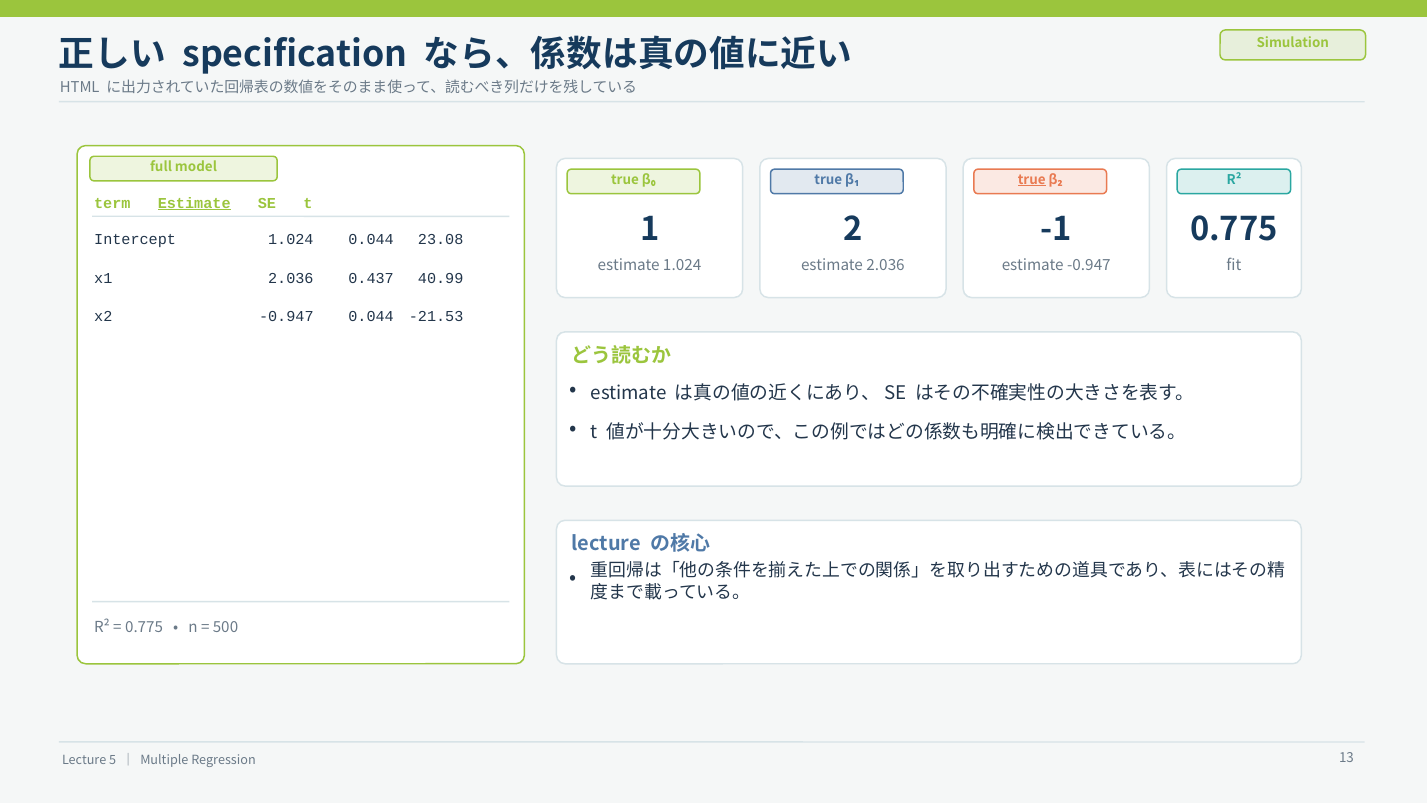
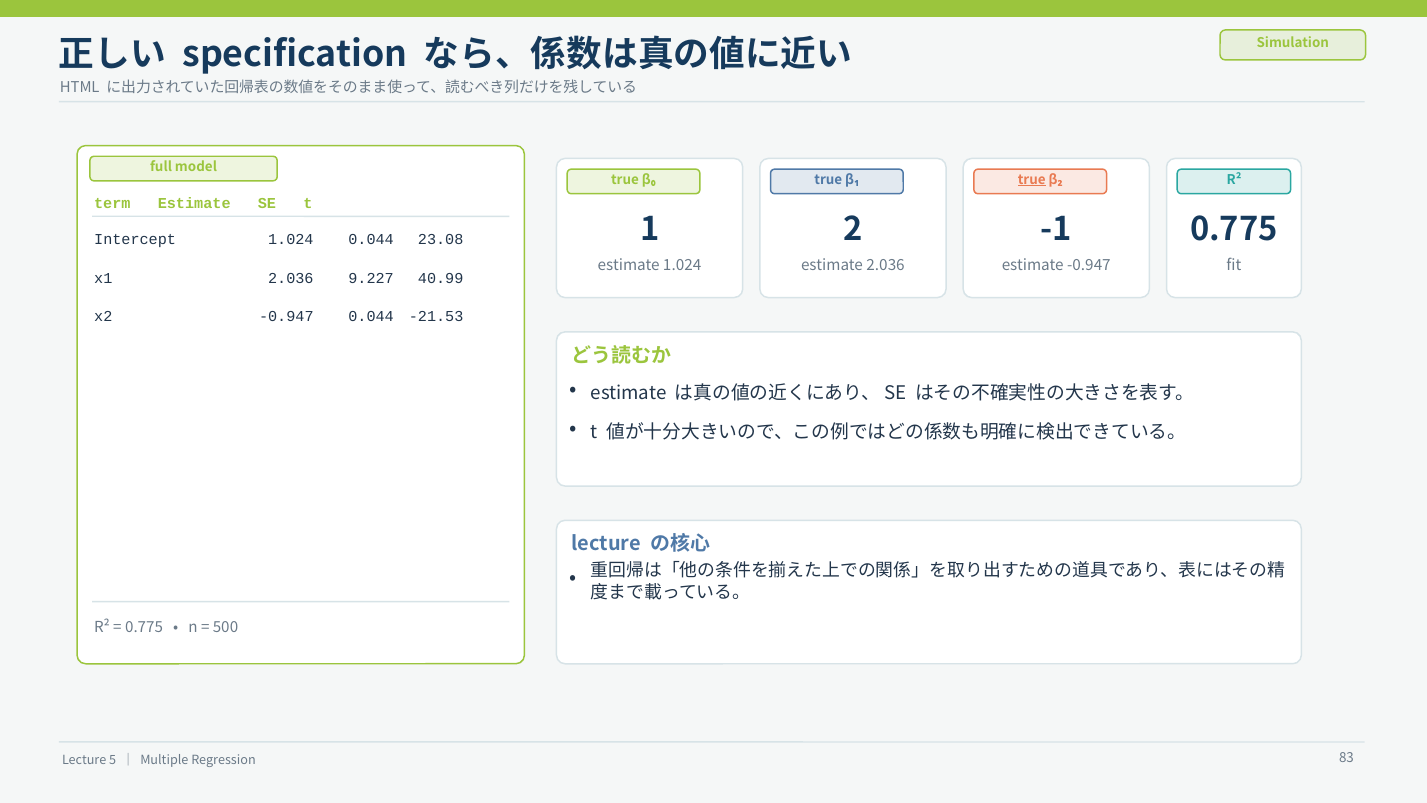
Estimate at (194, 203) underline: present -> none
0.437: 0.437 -> 9.227
13: 13 -> 83
